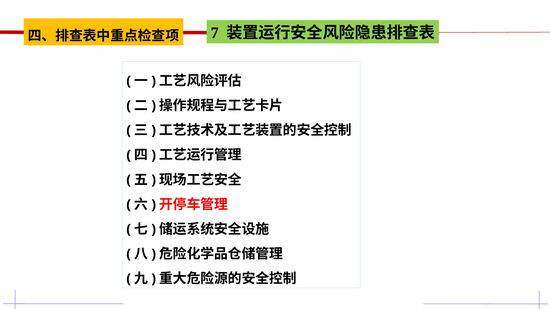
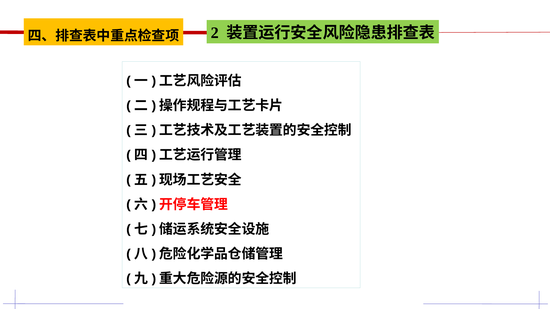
7: 7 -> 2
